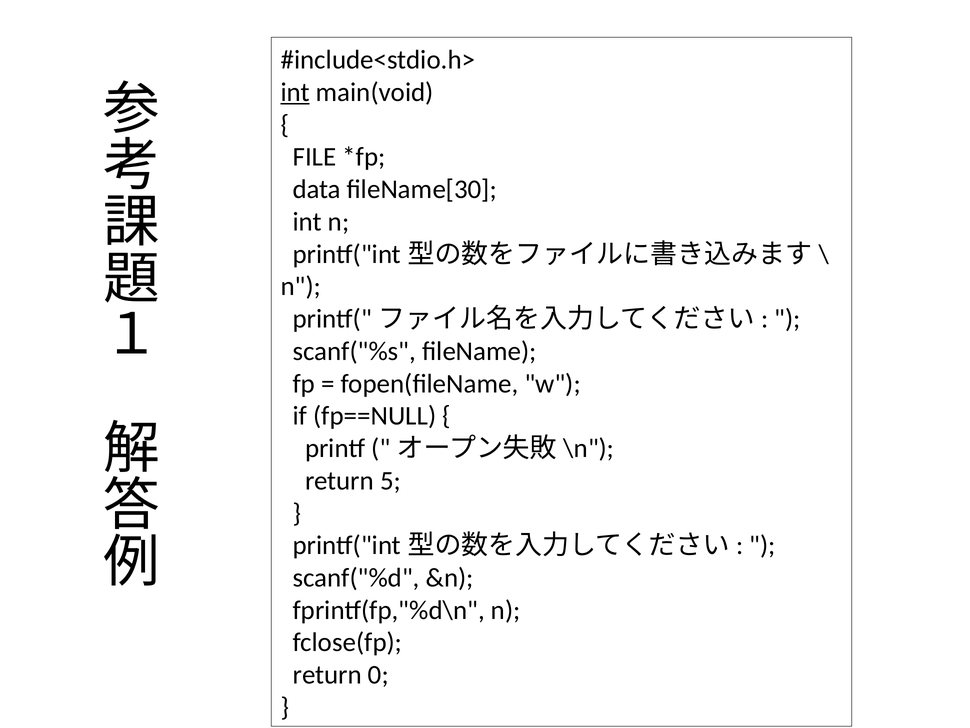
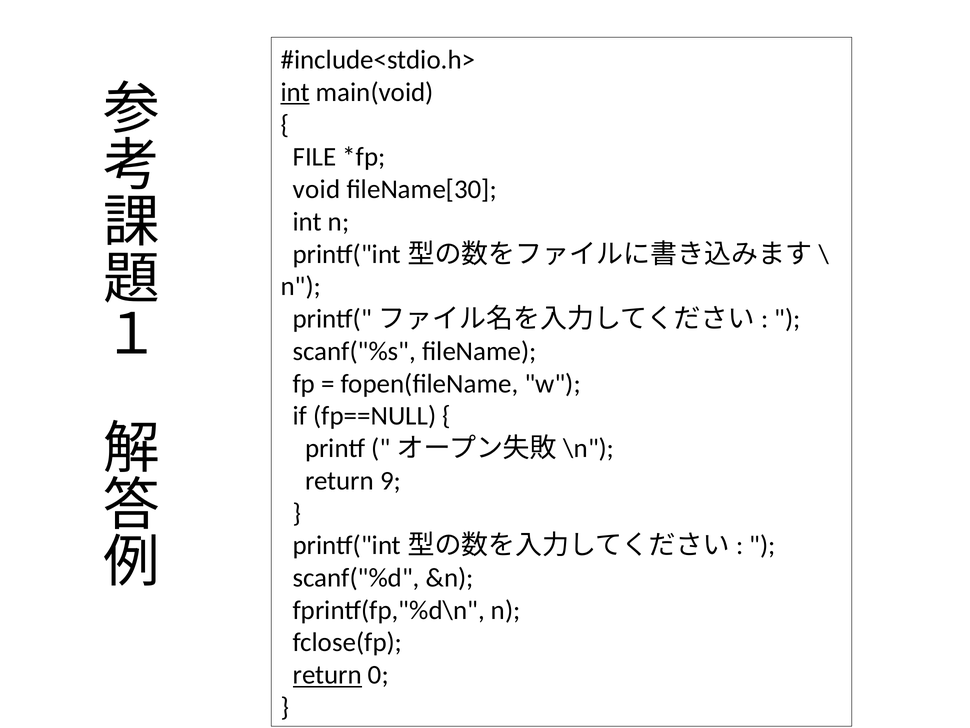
data: data -> void
5: 5 -> 9
return at (327, 674) underline: none -> present
